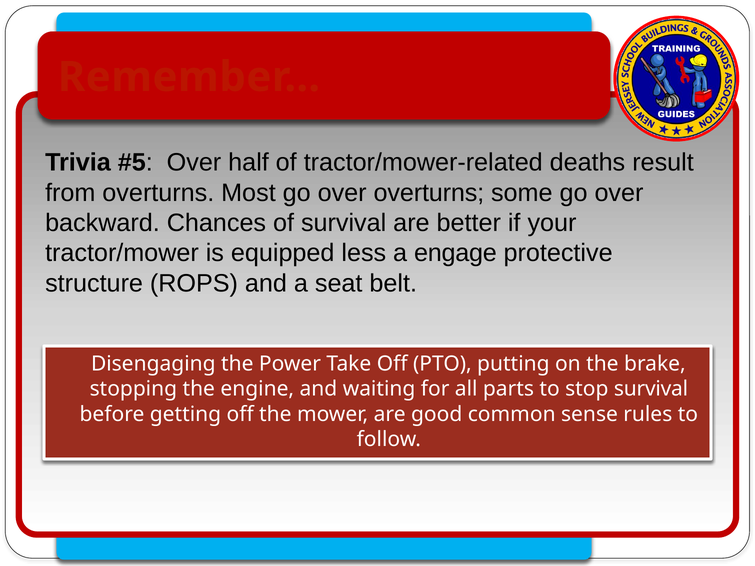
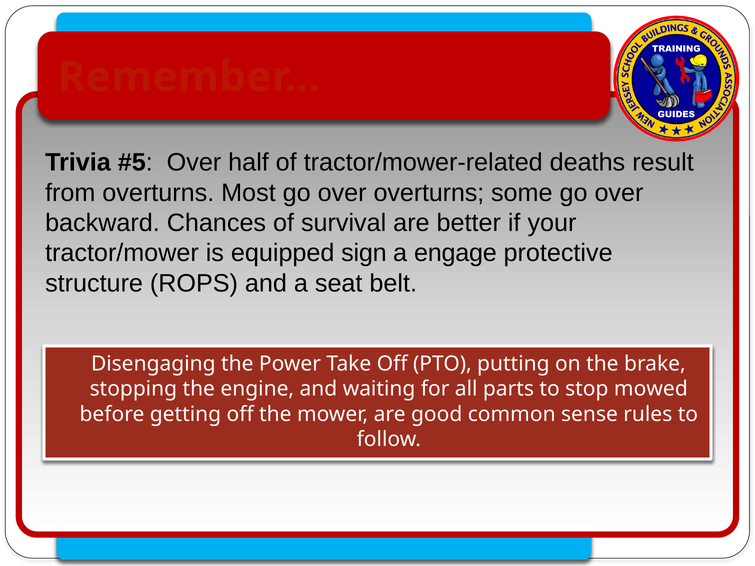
less: less -> sign
stop survival: survival -> mowed
